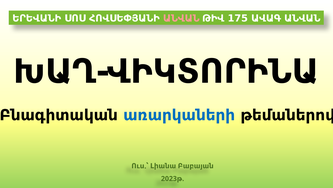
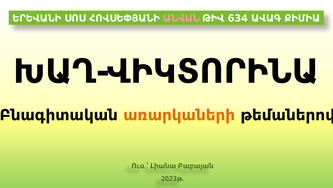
175: 175 -> 634
ԱՎԱԳ ԱՆՎԱՆ: ԱՆՎԱՆ -> ՔԻՄԻԱ
առարկաների colour: blue -> orange
